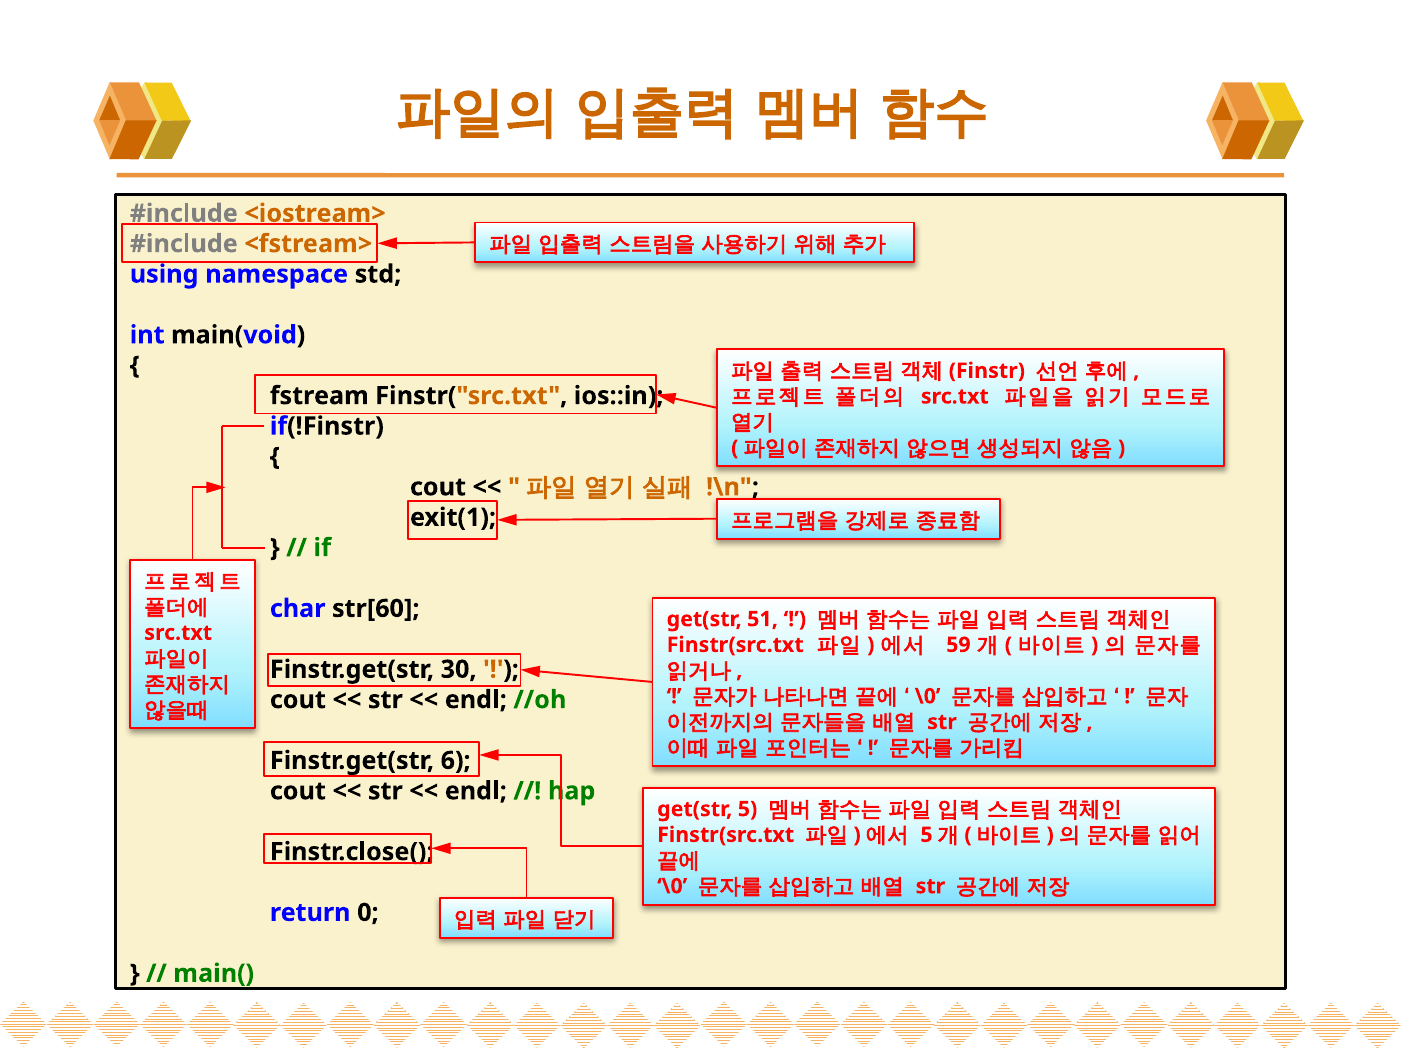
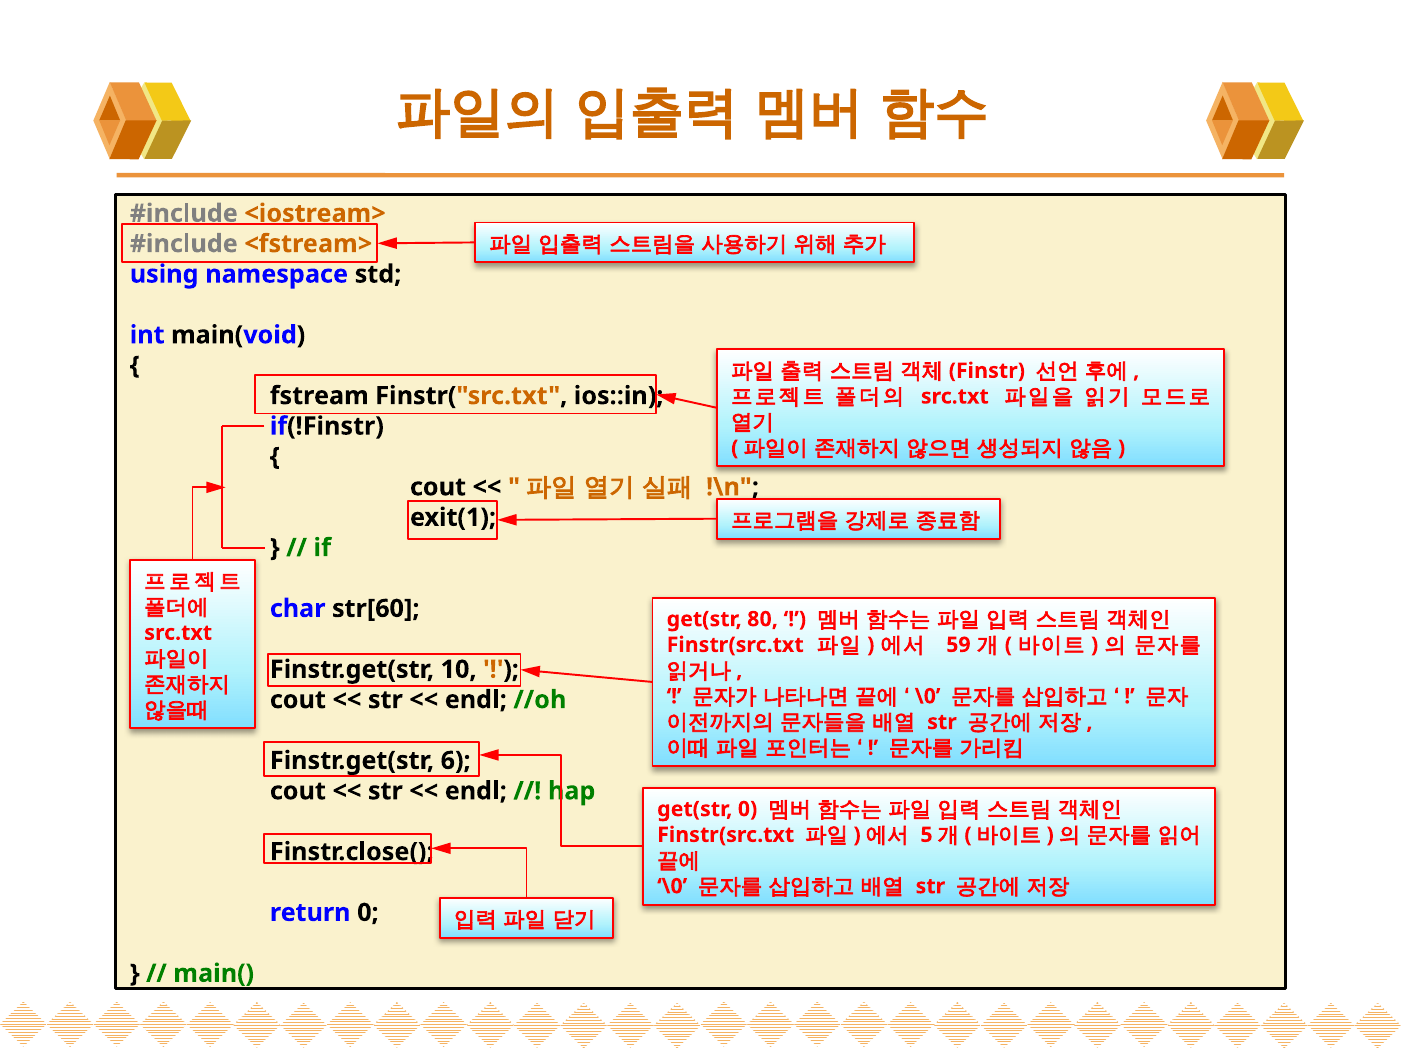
51: 51 -> 80
30: 30 -> 10
get(str 5: 5 -> 0
